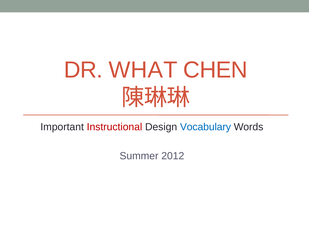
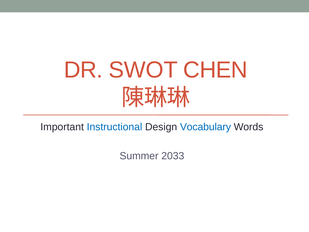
WHAT: WHAT -> SWOT
Instructional colour: red -> blue
2012: 2012 -> 2033
